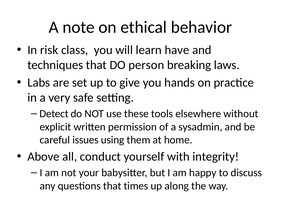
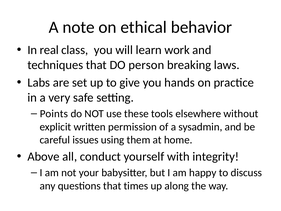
risk: risk -> real
have: have -> work
Detect: Detect -> Points
